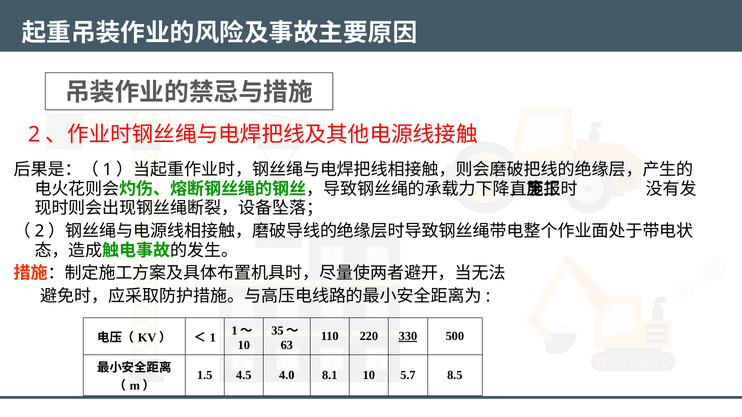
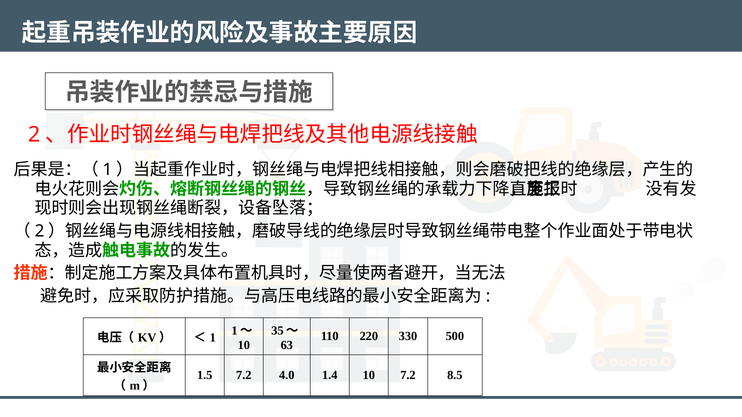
330 underline: present -> none
1.5 4.5: 4.5 -> 7.2
8.1: 8.1 -> 1.4
10 5.7: 5.7 -> 7.2
